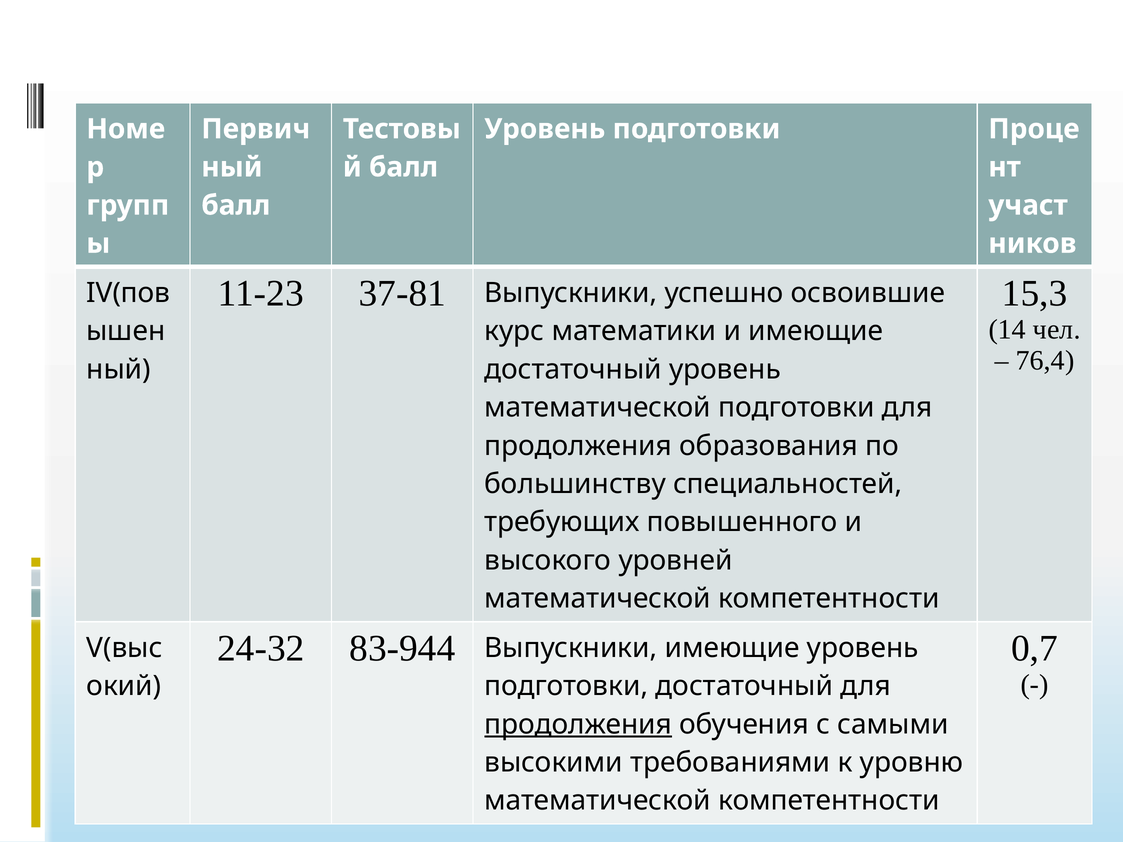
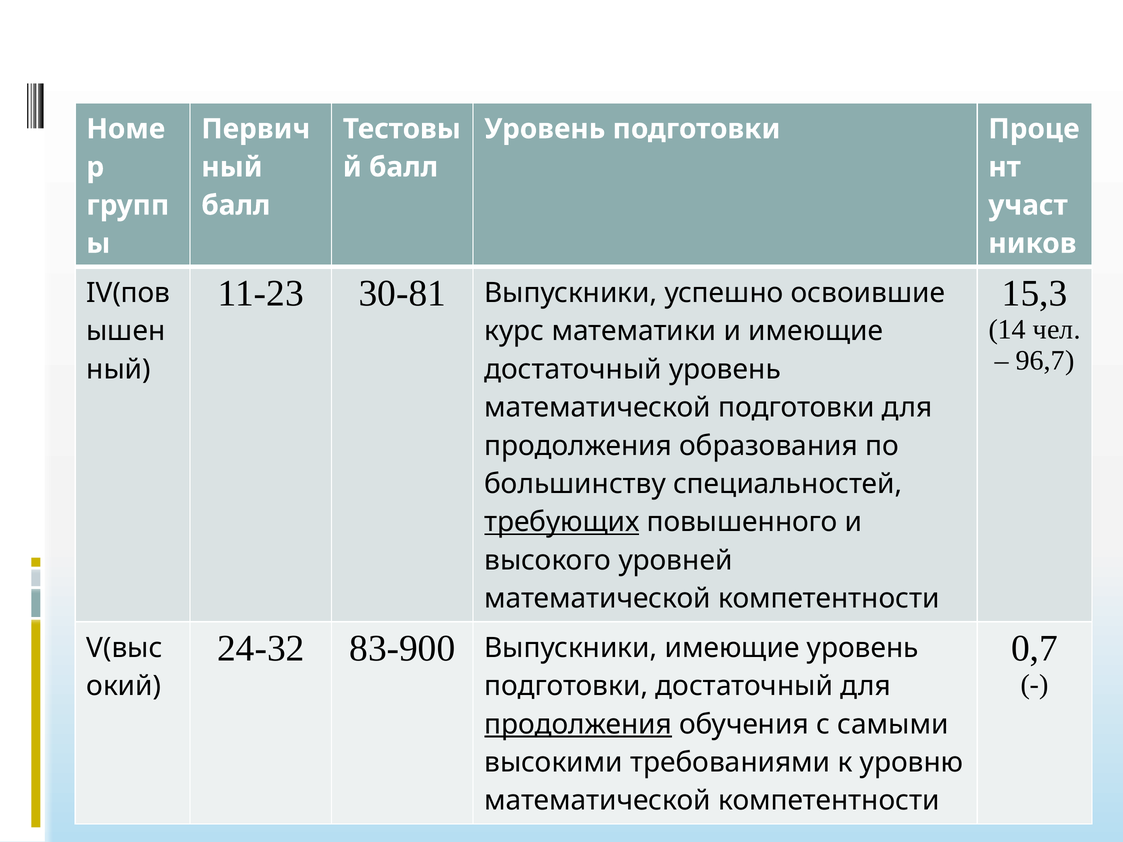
37-81: 37-81 -> 30-81
76,4: 76,4 -> 96,7
требующих underline: none -> present
83-944: 83-944 -> 83-900
